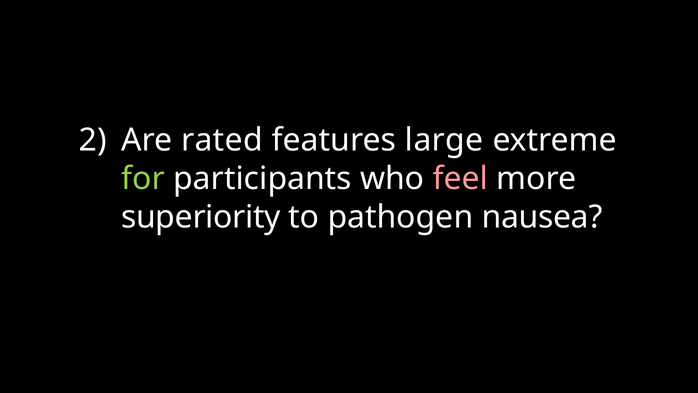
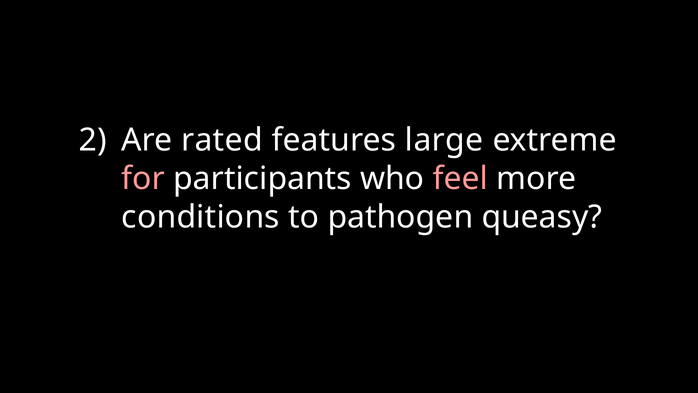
for colour: light green -> pink
superiority: superiority -> conditions
nausea: nausea -> queasy
